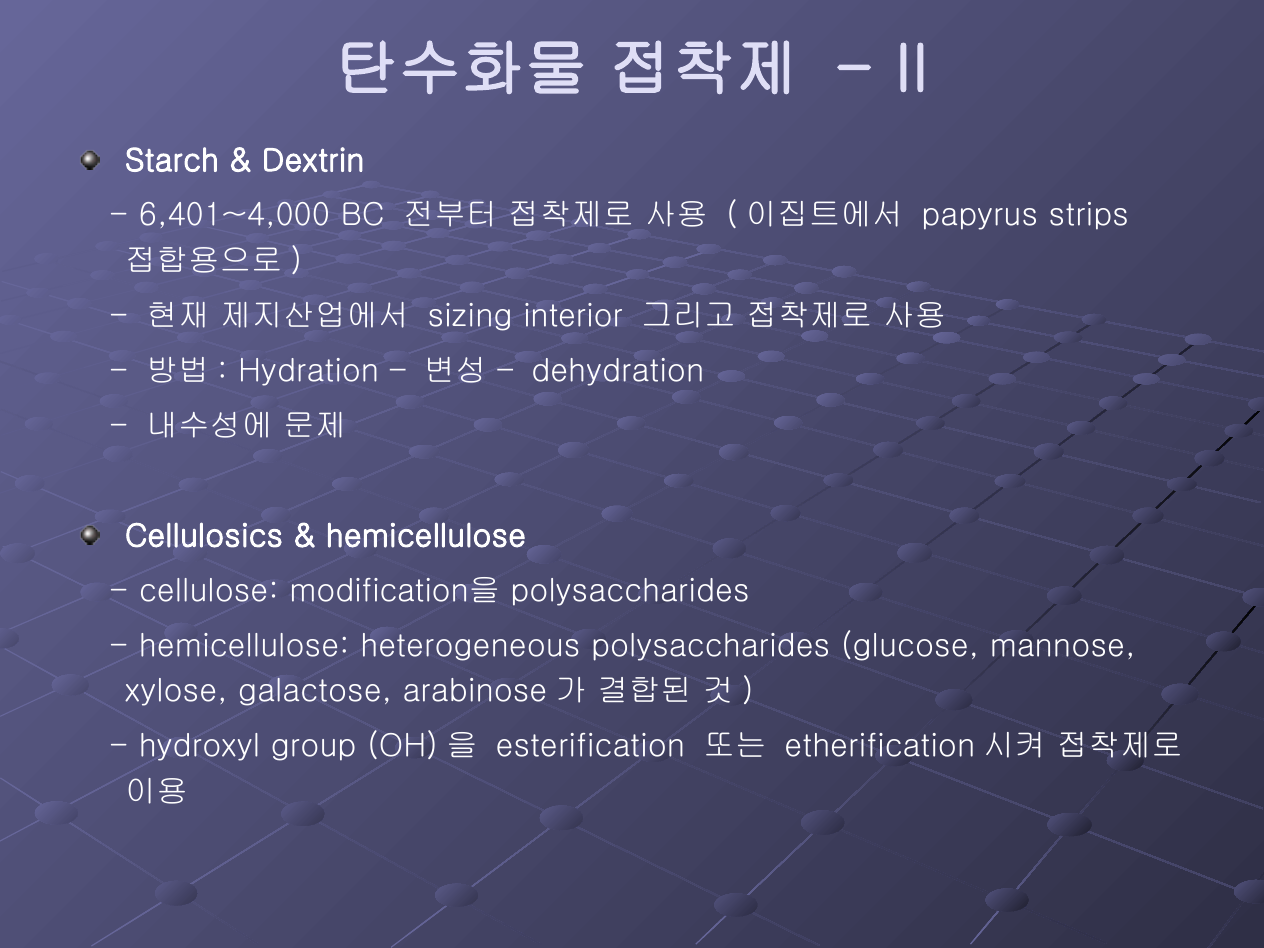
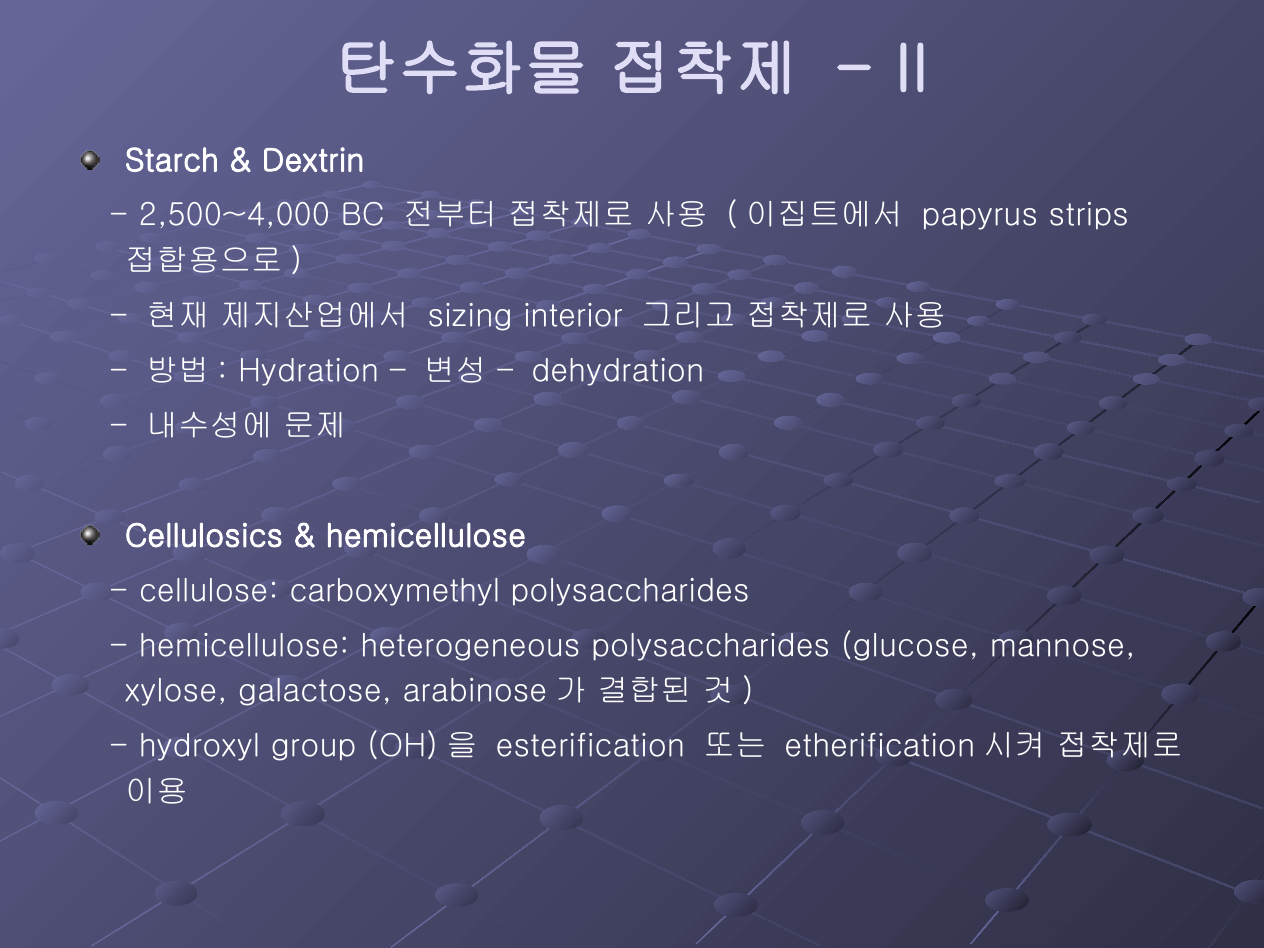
6,401~4,000: 6,401~4,000 -> 2,500~4,000
modification을: modification을 -> carboxymethyl
